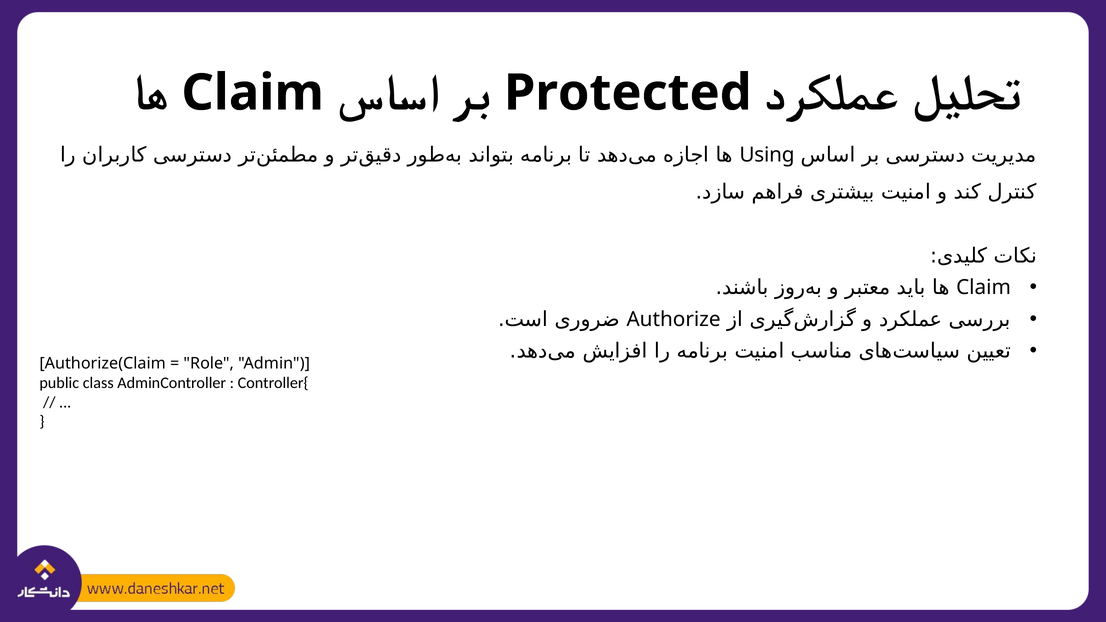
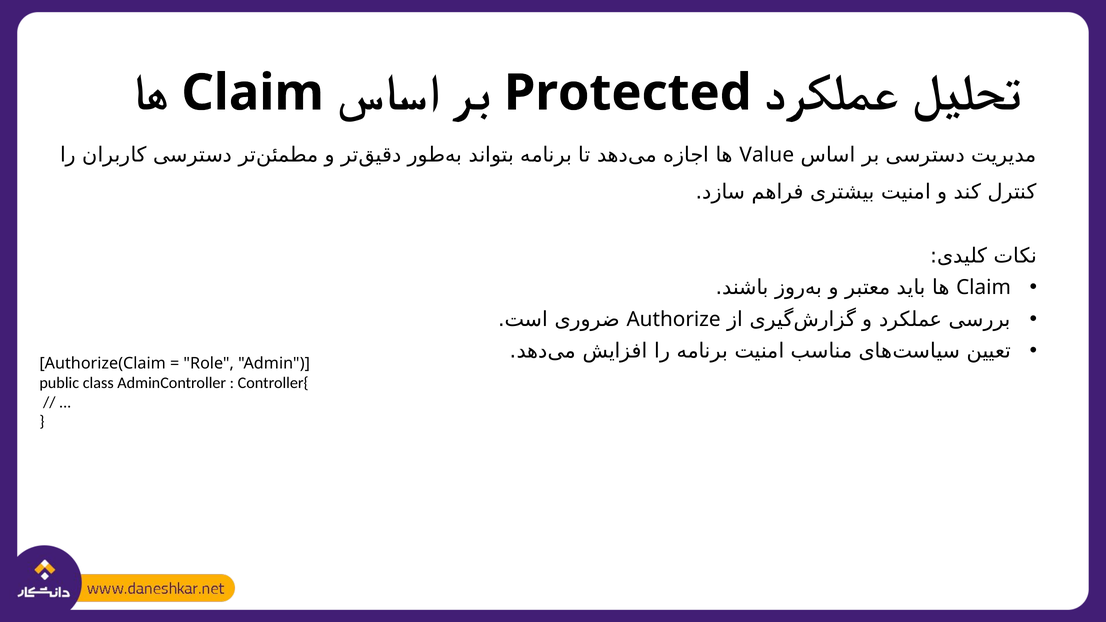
Using: Using -> Value
